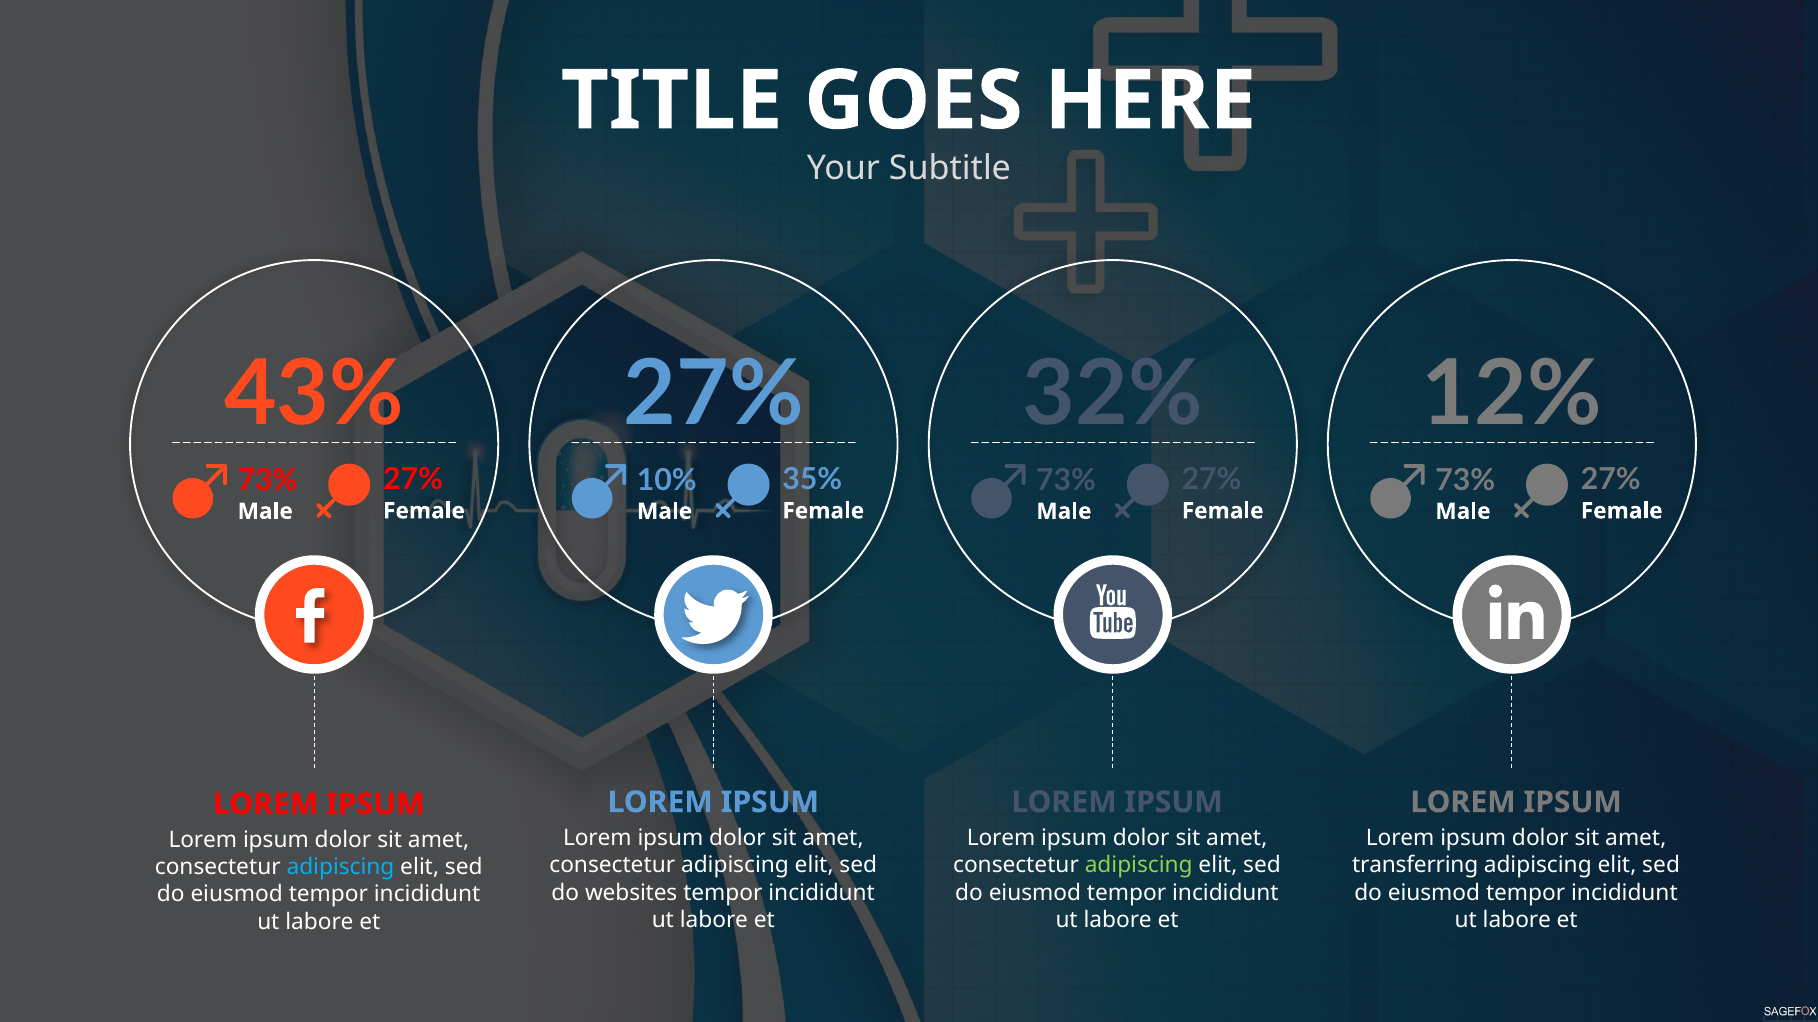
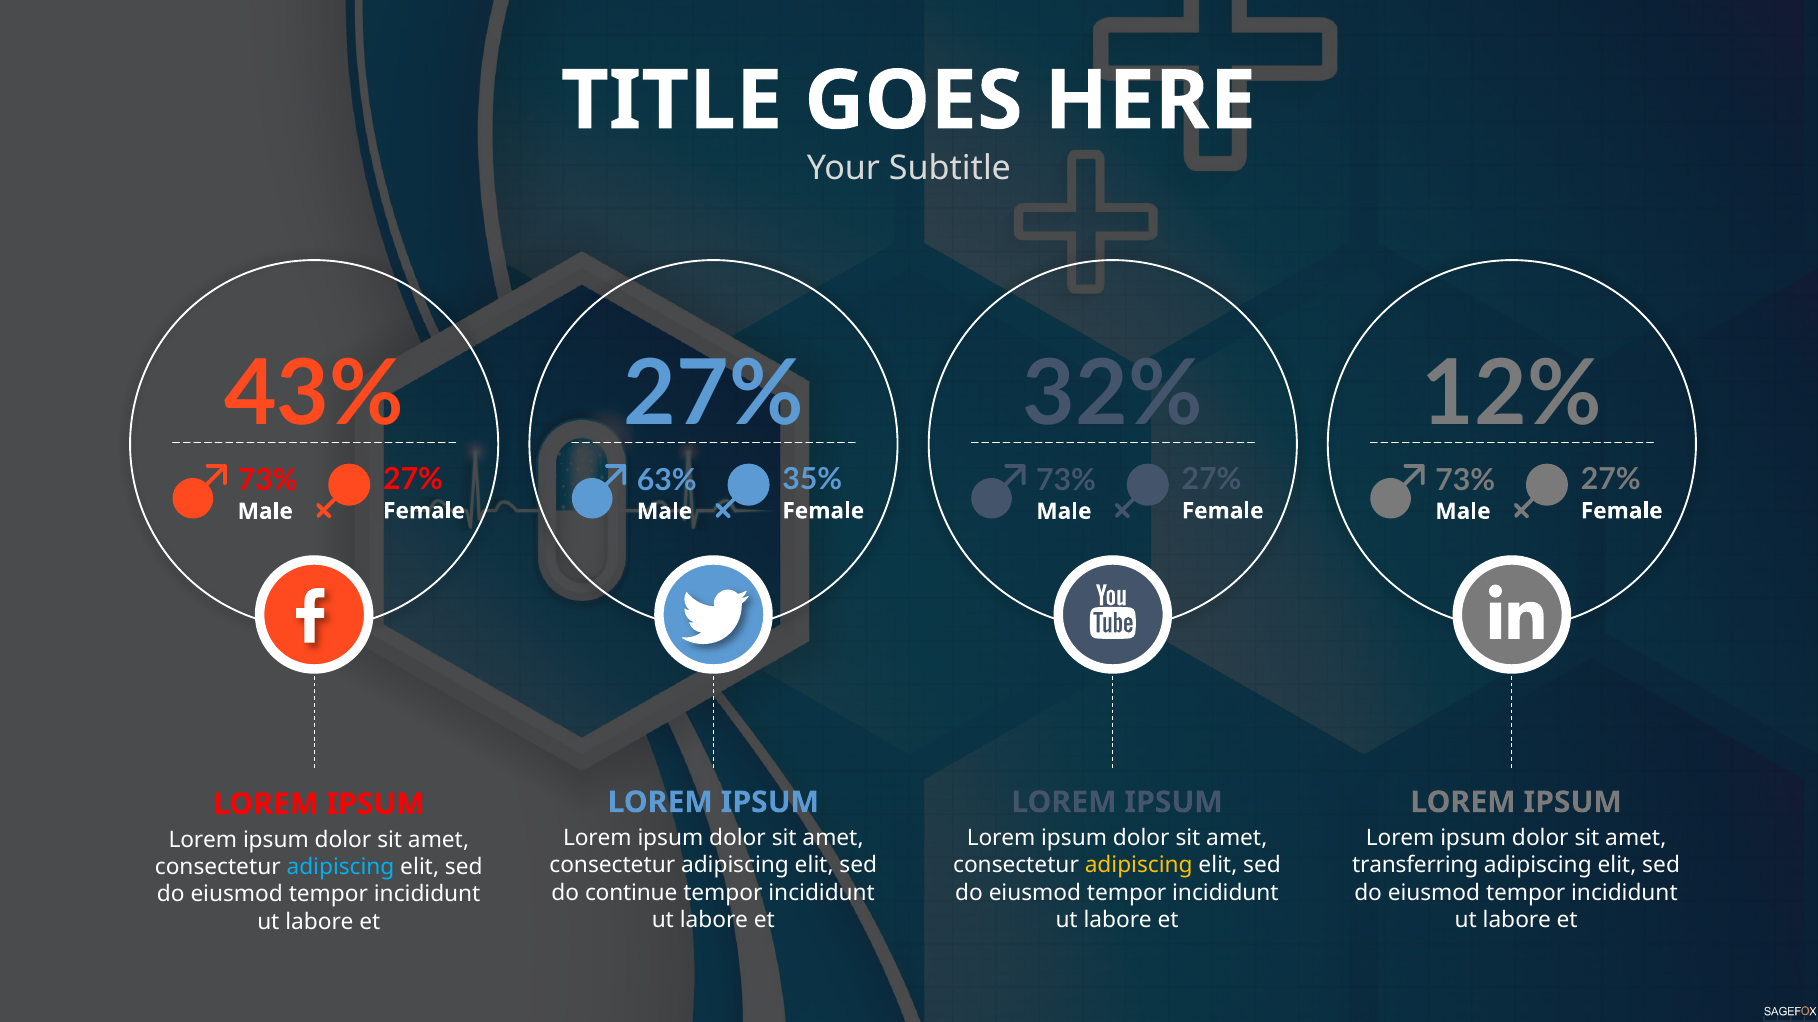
10%: 10% -> 63%
adipiscing at (1139, 866) colour: light green -> yellow
websites: websites -> continue
